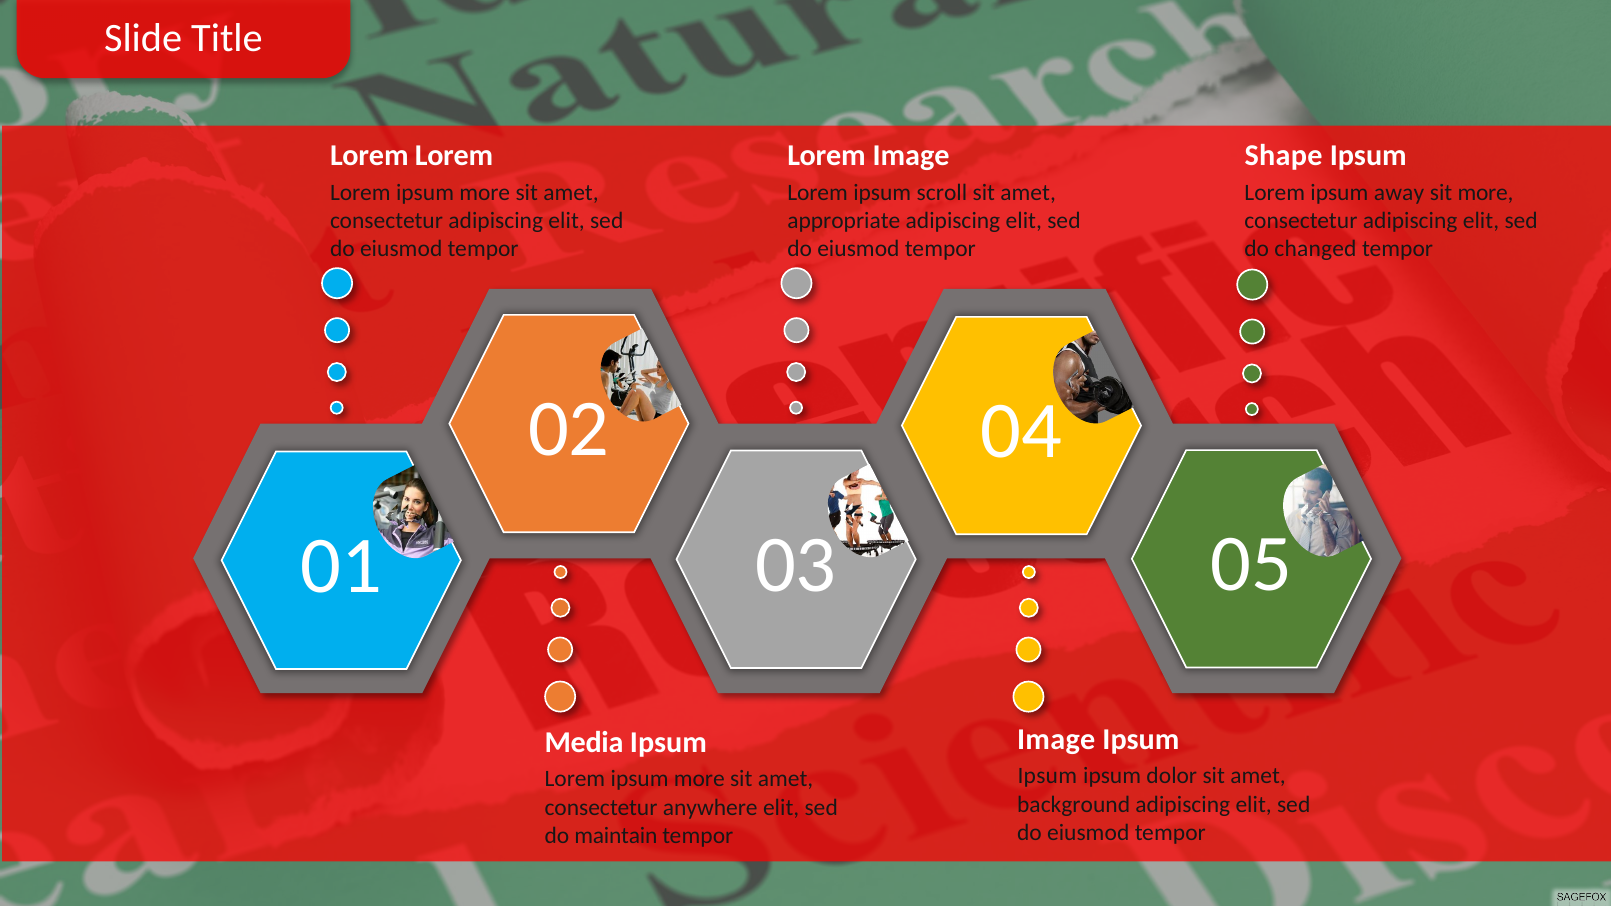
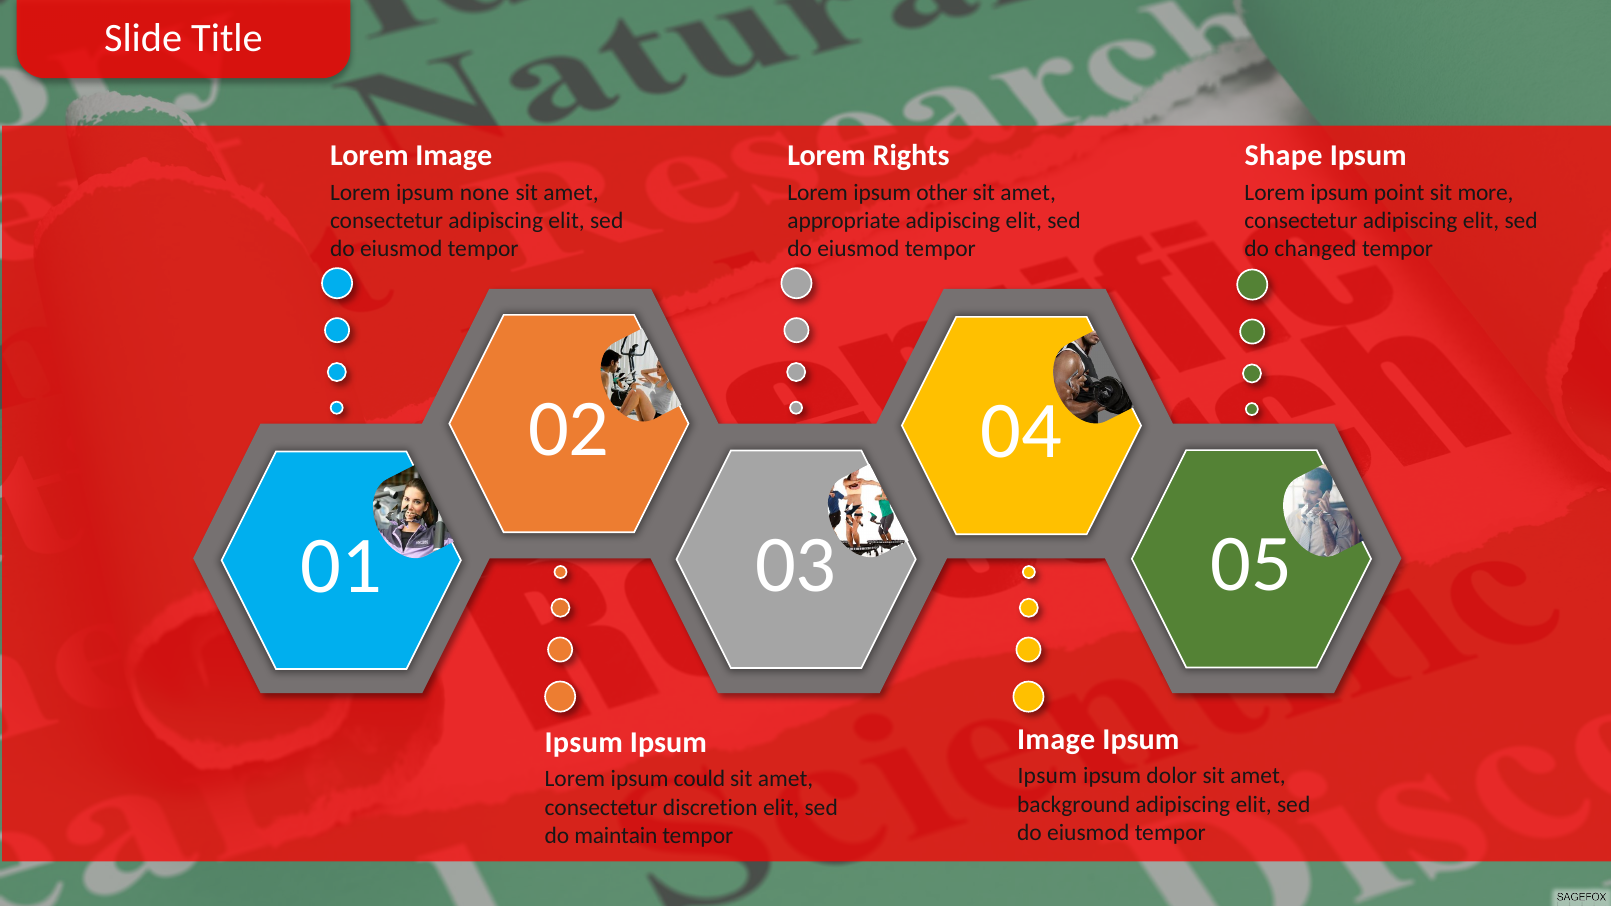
Lorem at (454, 156): Lorem -> Image
Lorem Image: Image -> Rights
more at (485, 192): more -> none
scroll: scroll -> other
away: away -> point
Media at (584, 743): Media -> Ipsum
more at (699, 779): more -> could
anywhere: anywhere -> discretion
